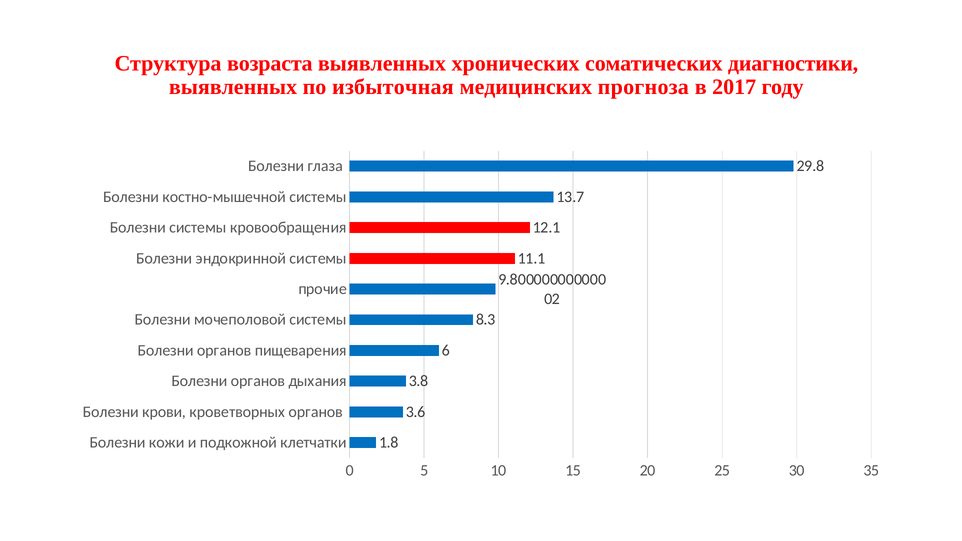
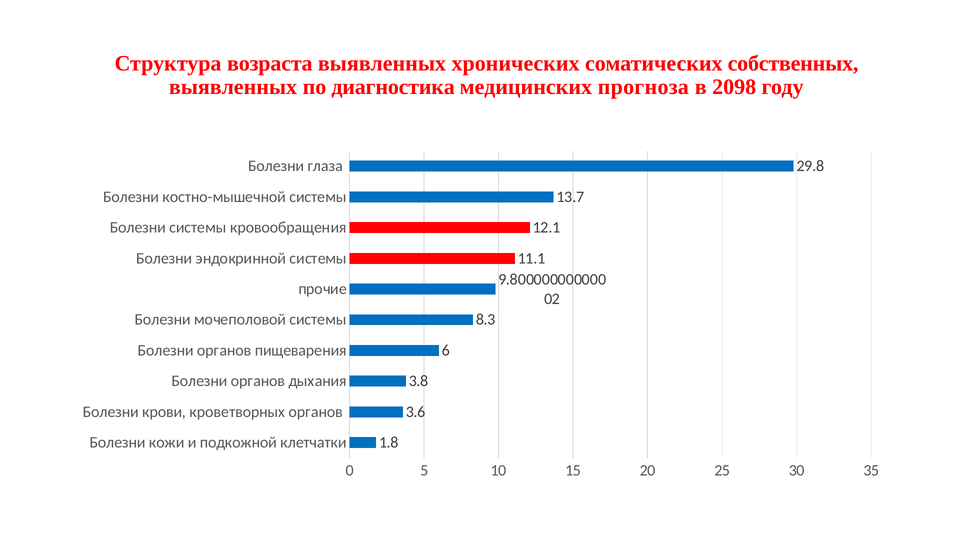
диагностики: диагностики -> собственных
избыточная: избыточная -> диагностика
2017: 2017 -> 2098
